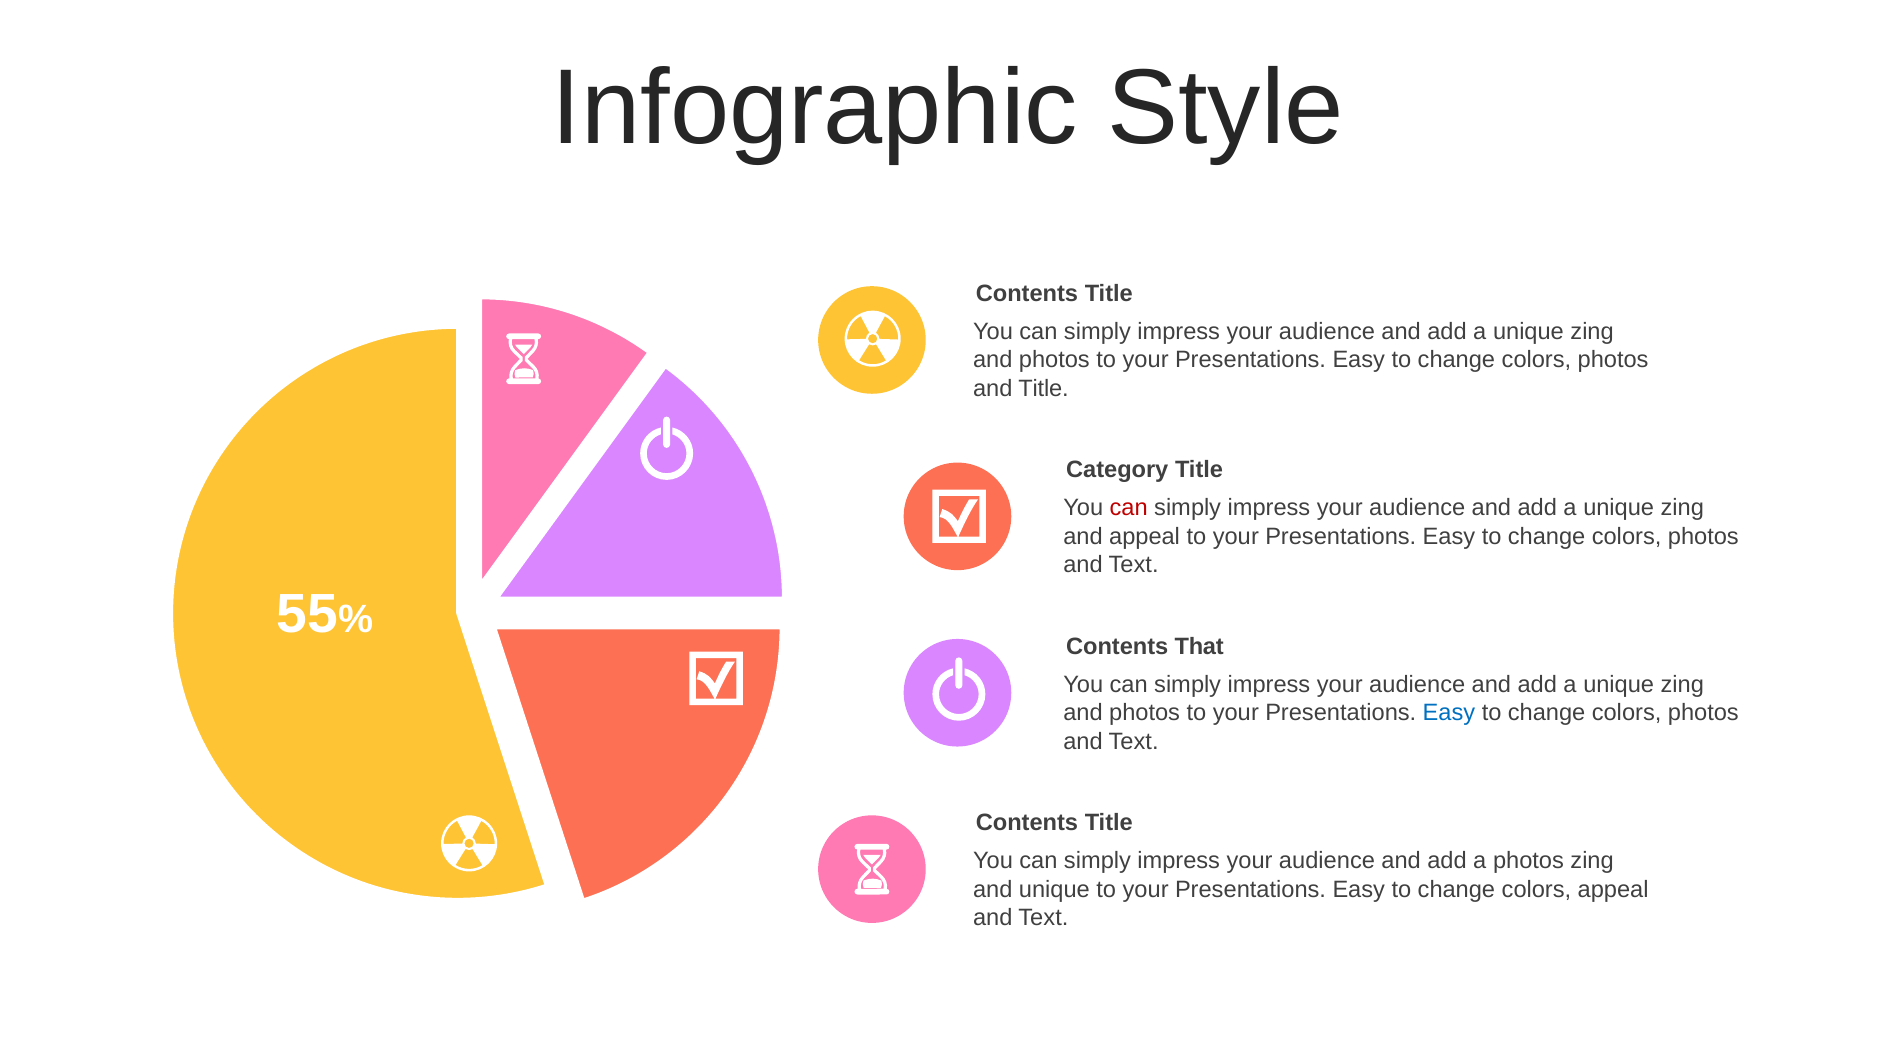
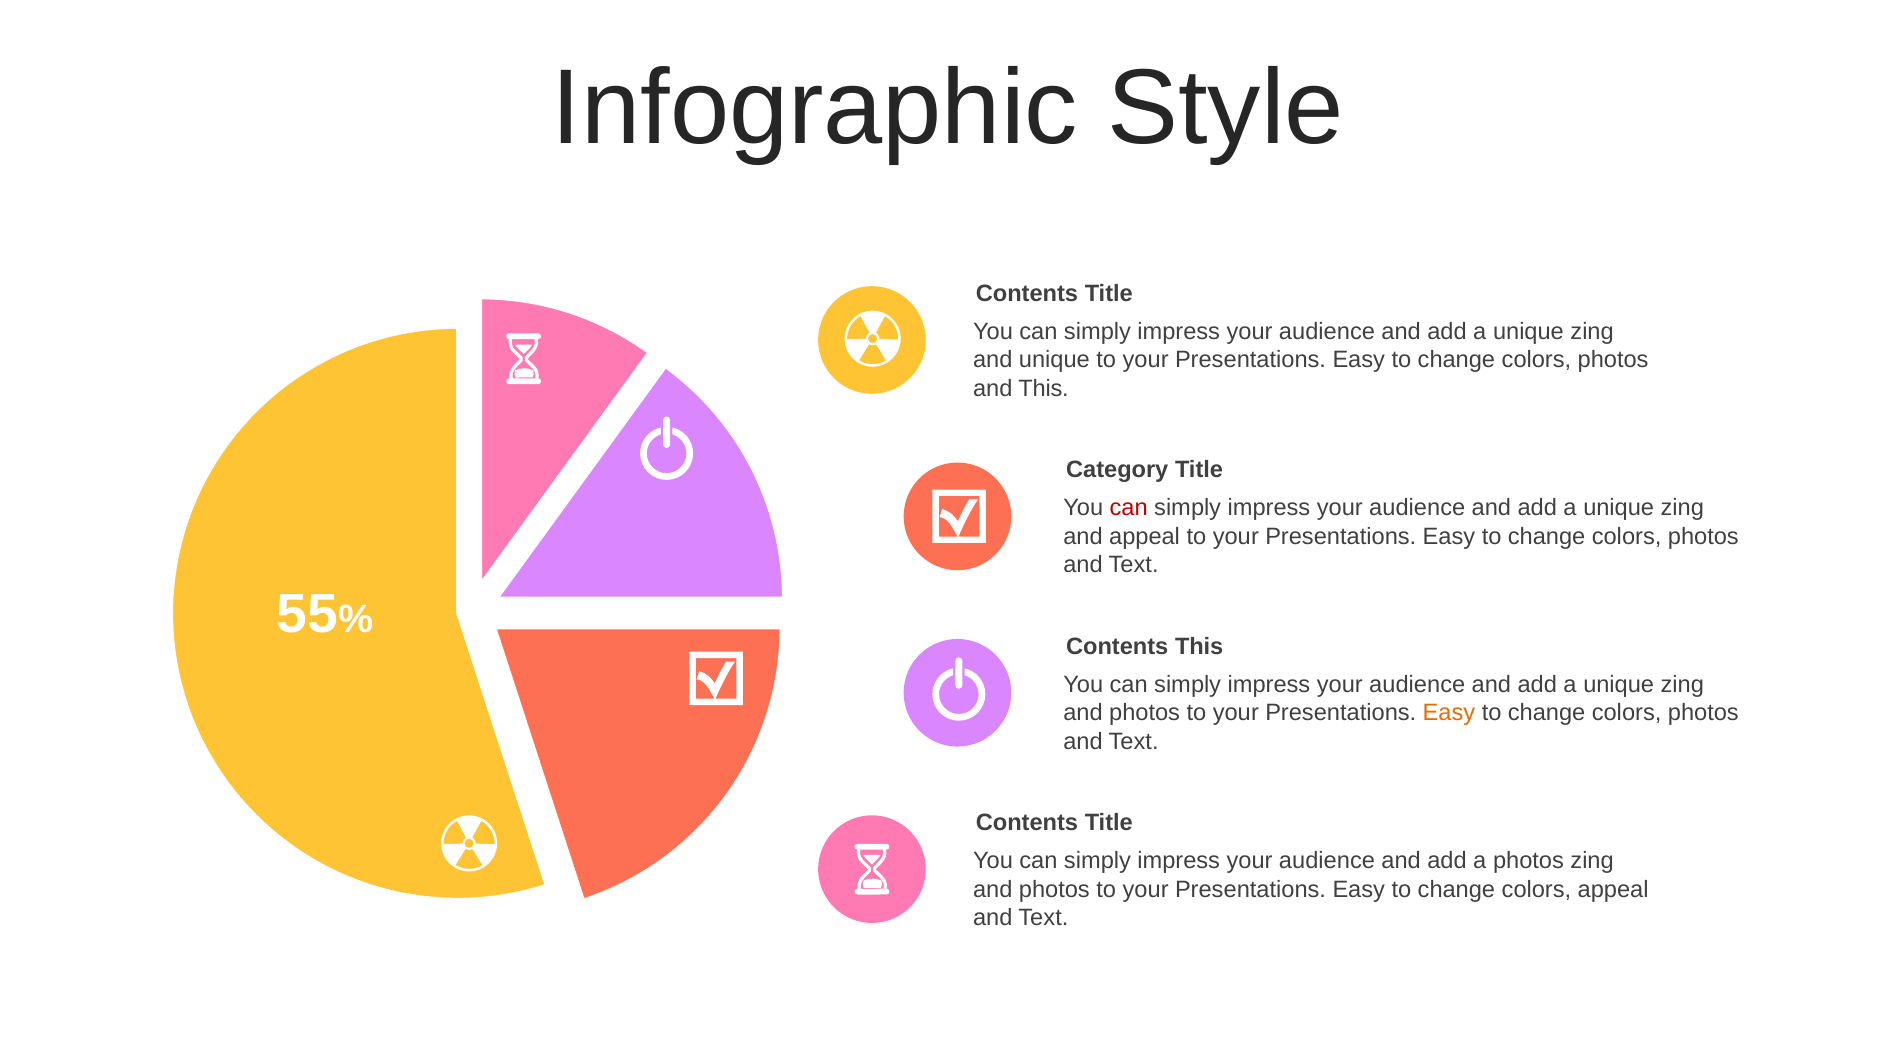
photos at (1054, 360): photos -> unique
and Title: Title -> This
Contents That: That -> This
Easy at (1449, 713) colour: blue -> orange
unique at (1054, 889): unique -> photos
